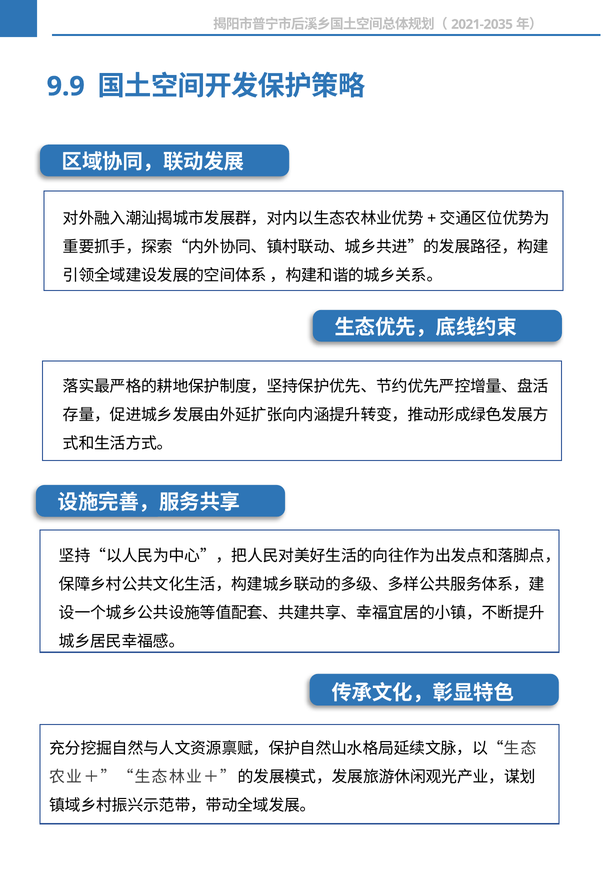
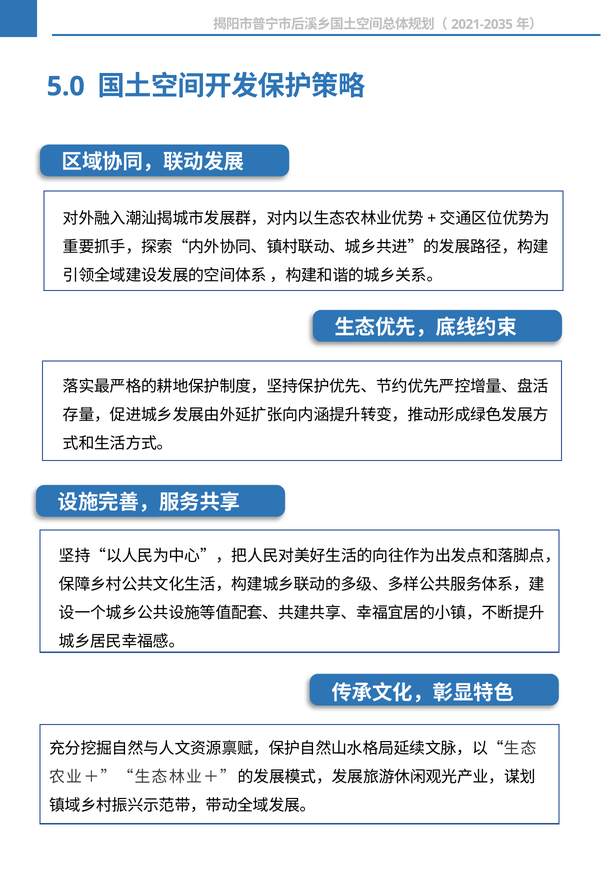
9.9: 9.9 -> 5.0
